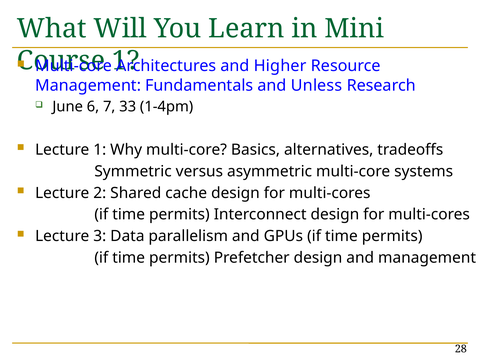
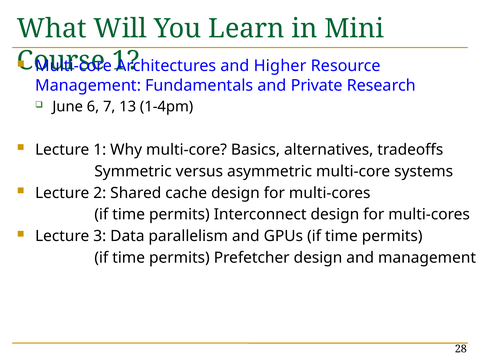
Unless: Unless -> Private
33: 33 -> 13
